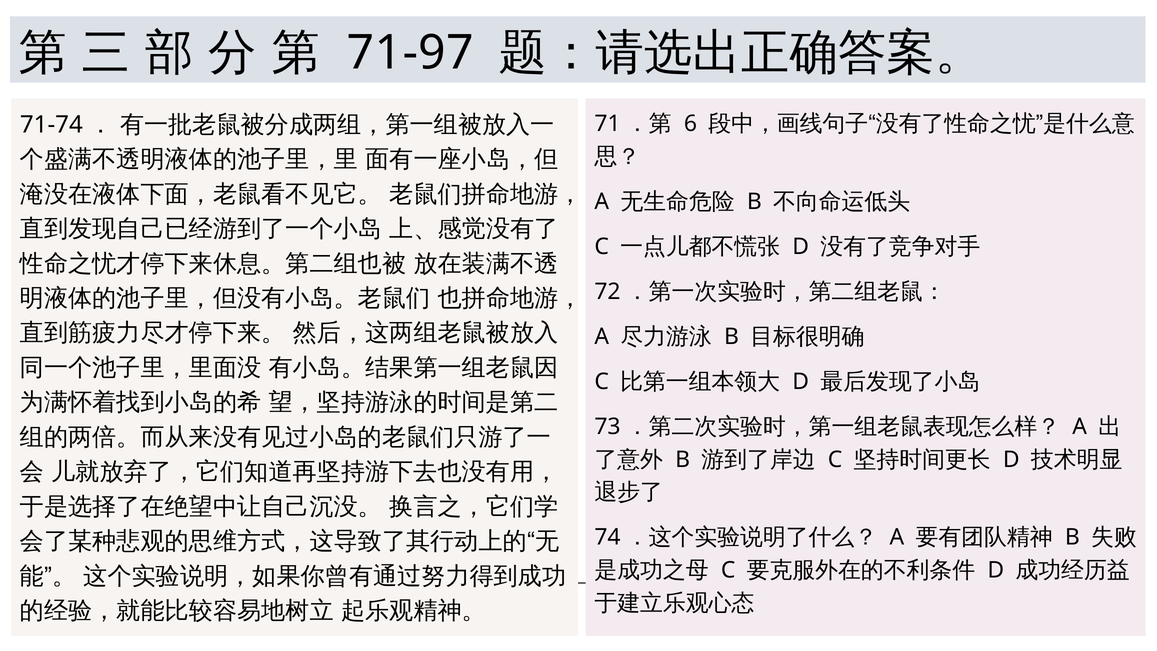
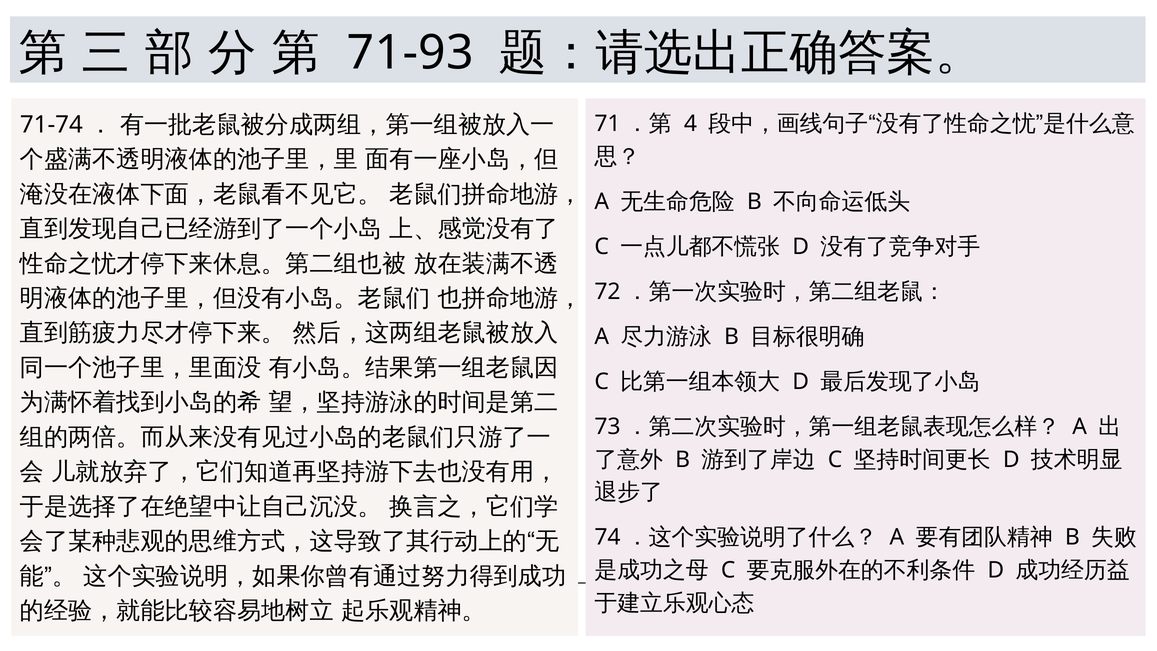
71-97: 71-97 -> 71-93
6: 6 -> 4
